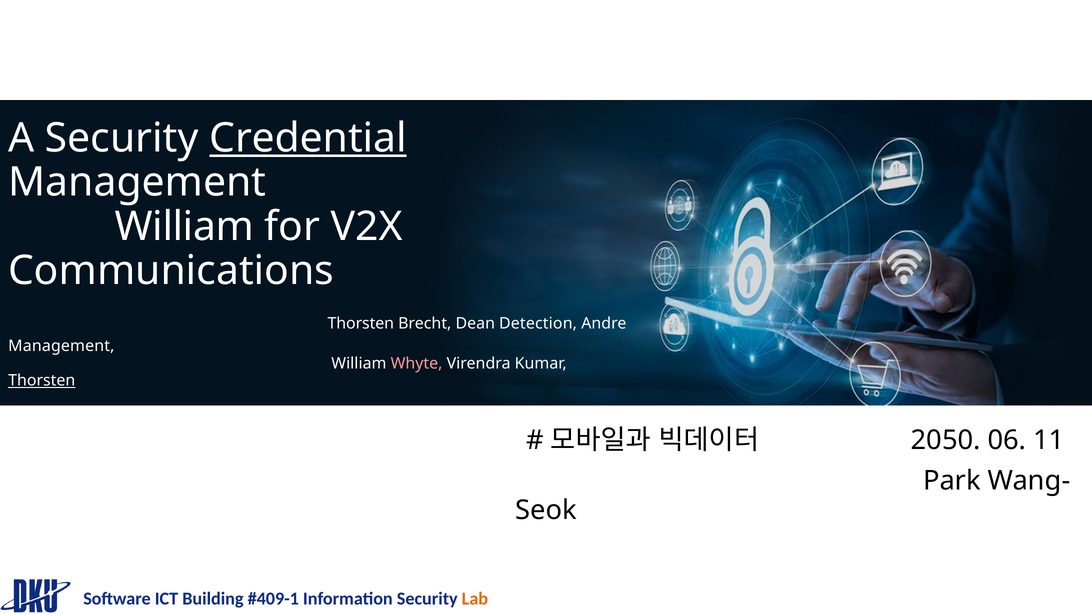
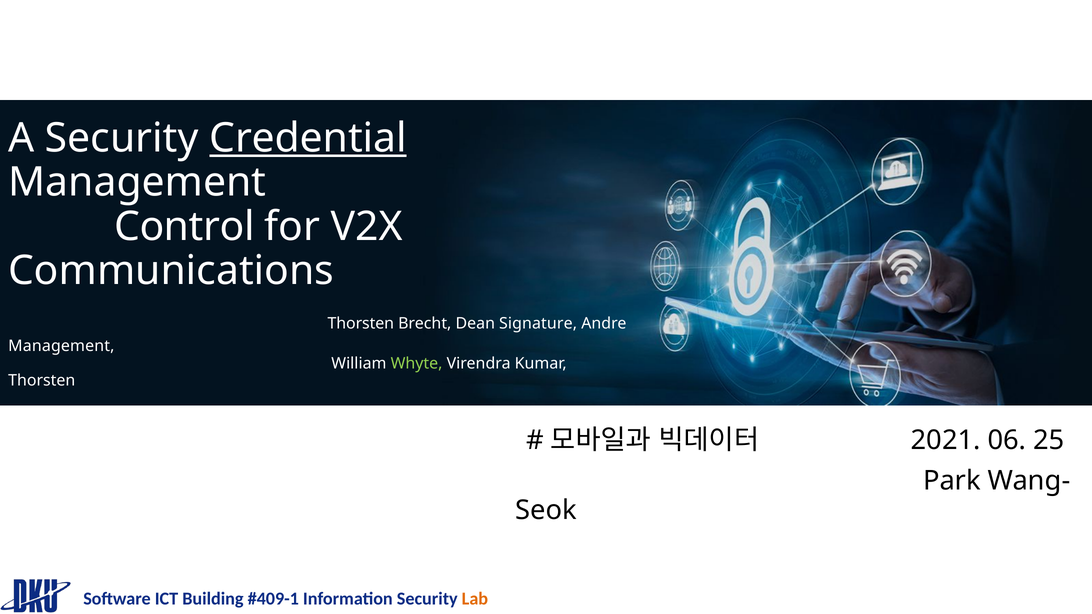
William at (184, 227): William -> Control
Detection: Detection -> Signature
Whyte colour: pink -> light green
Thorsten at (42, 381) underline: present -> none
2050: 2050 -> 2021
11: 11 -> 25
